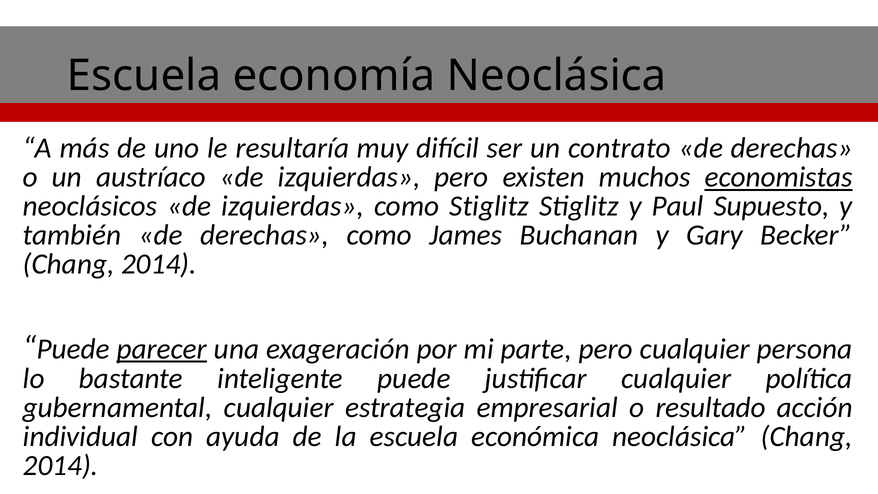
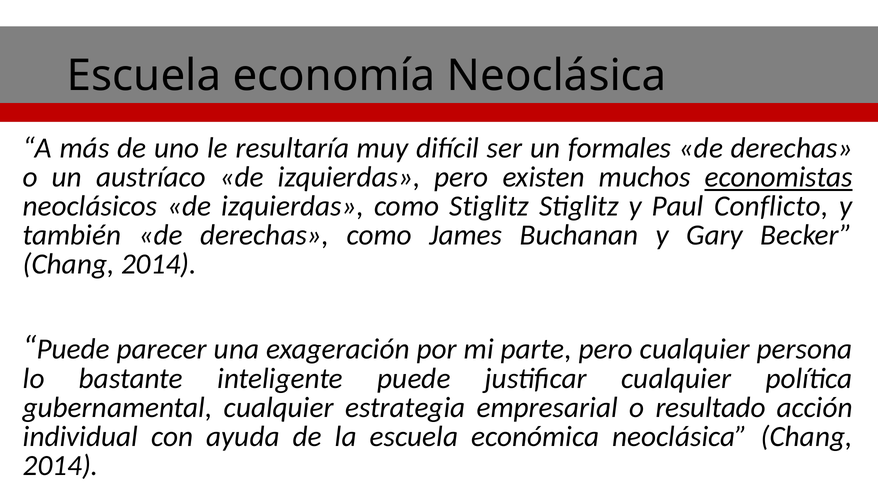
contrato: contrato -> formales
Supuesto: Supuesto -> Conflicto
parecer underline: present -> none
